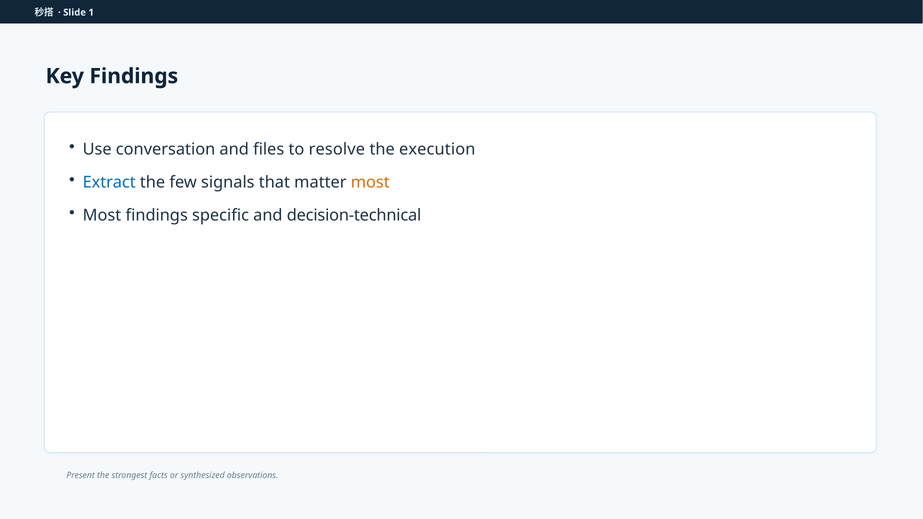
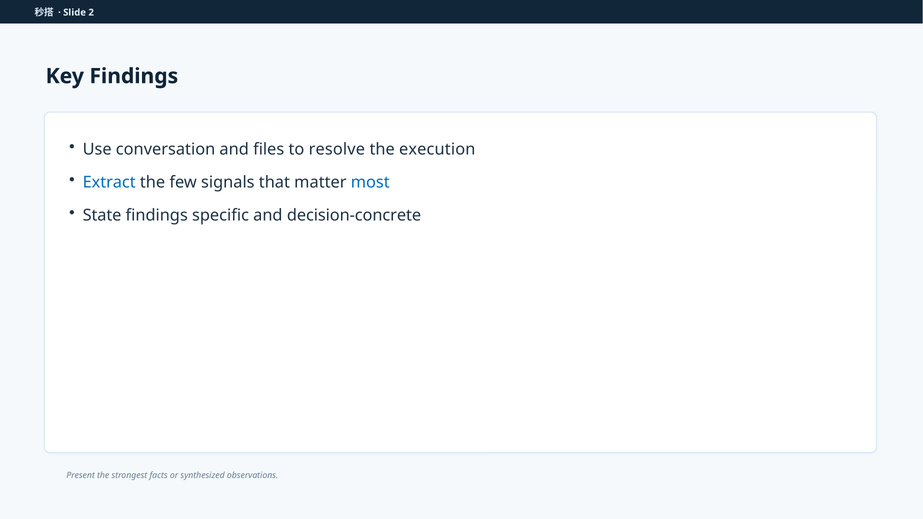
1: 1 -> 2
most at (370, 182) colour: orange -> blue
Most at (102, 216): Most -> State
decision-technical: decision-technical -> decision-concrete
